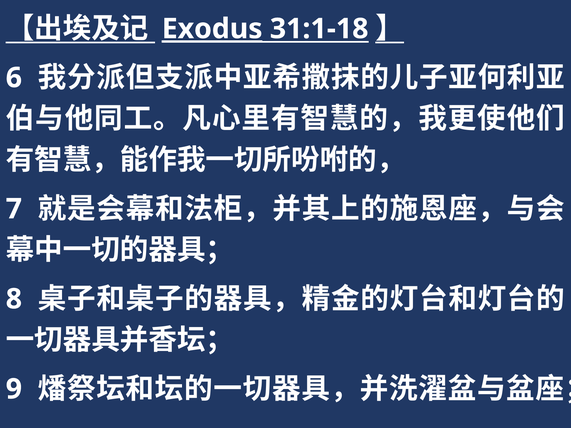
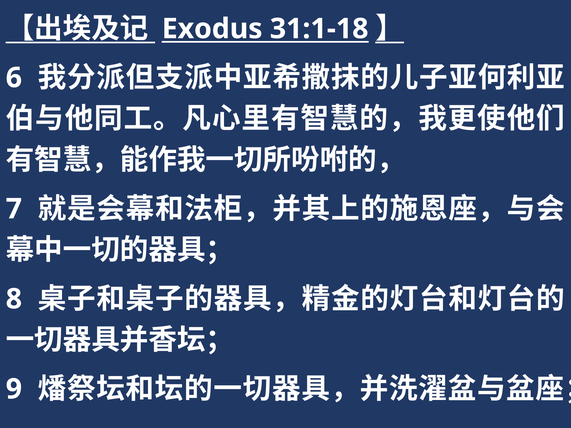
Exodus underline: present -> none
